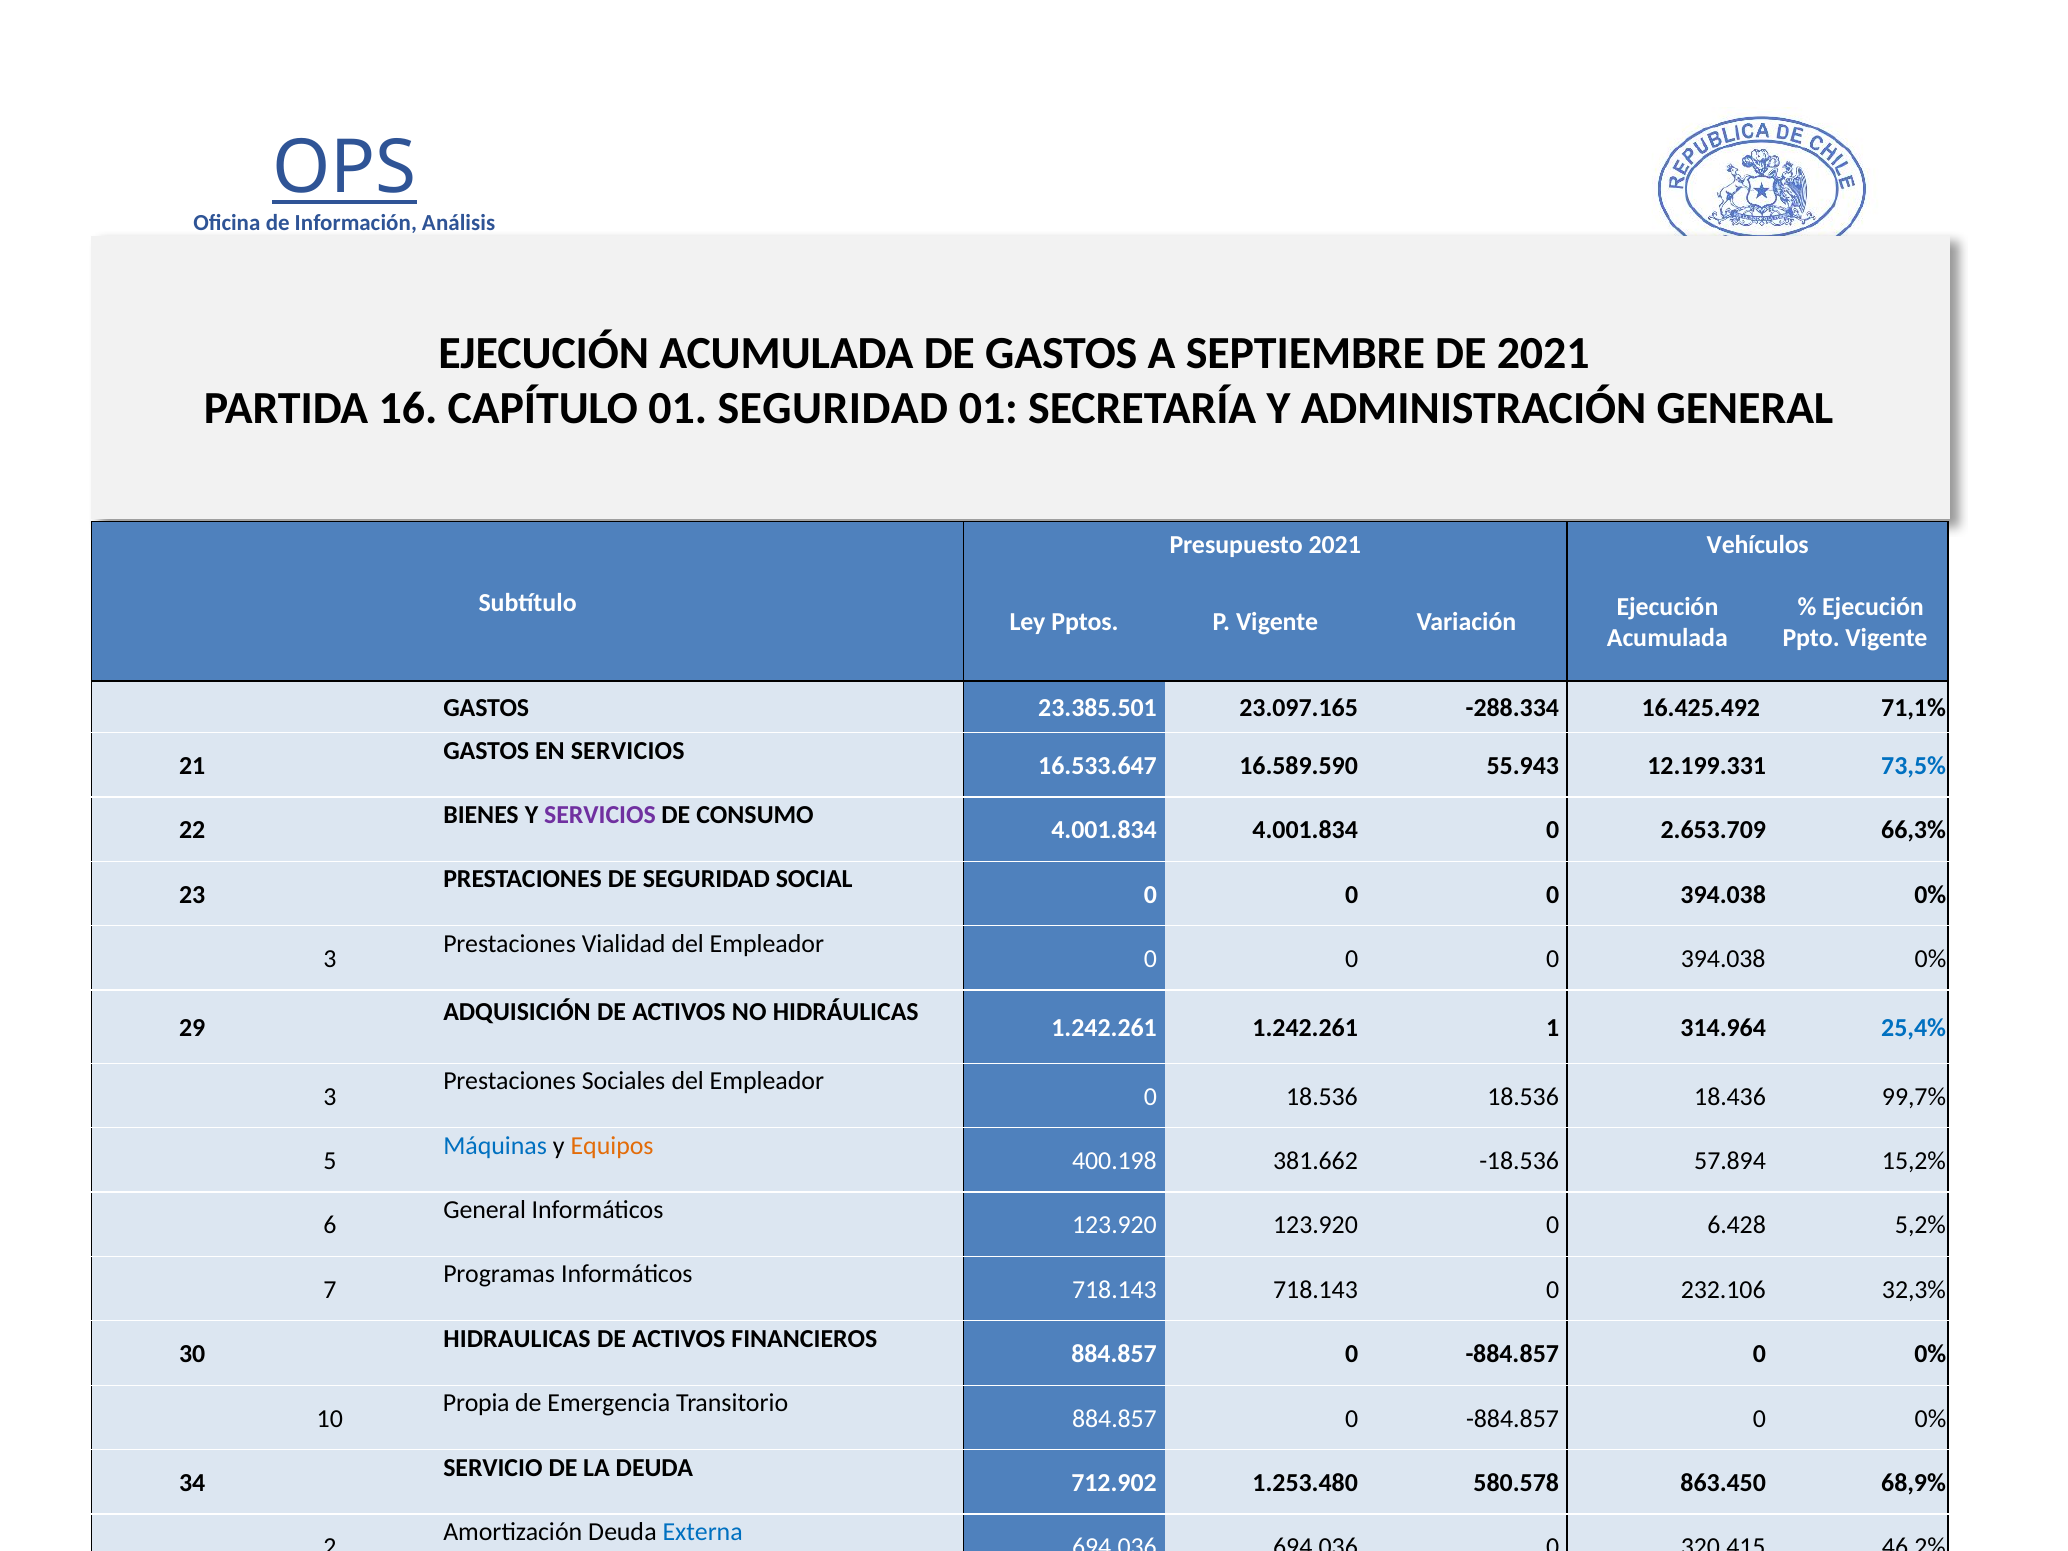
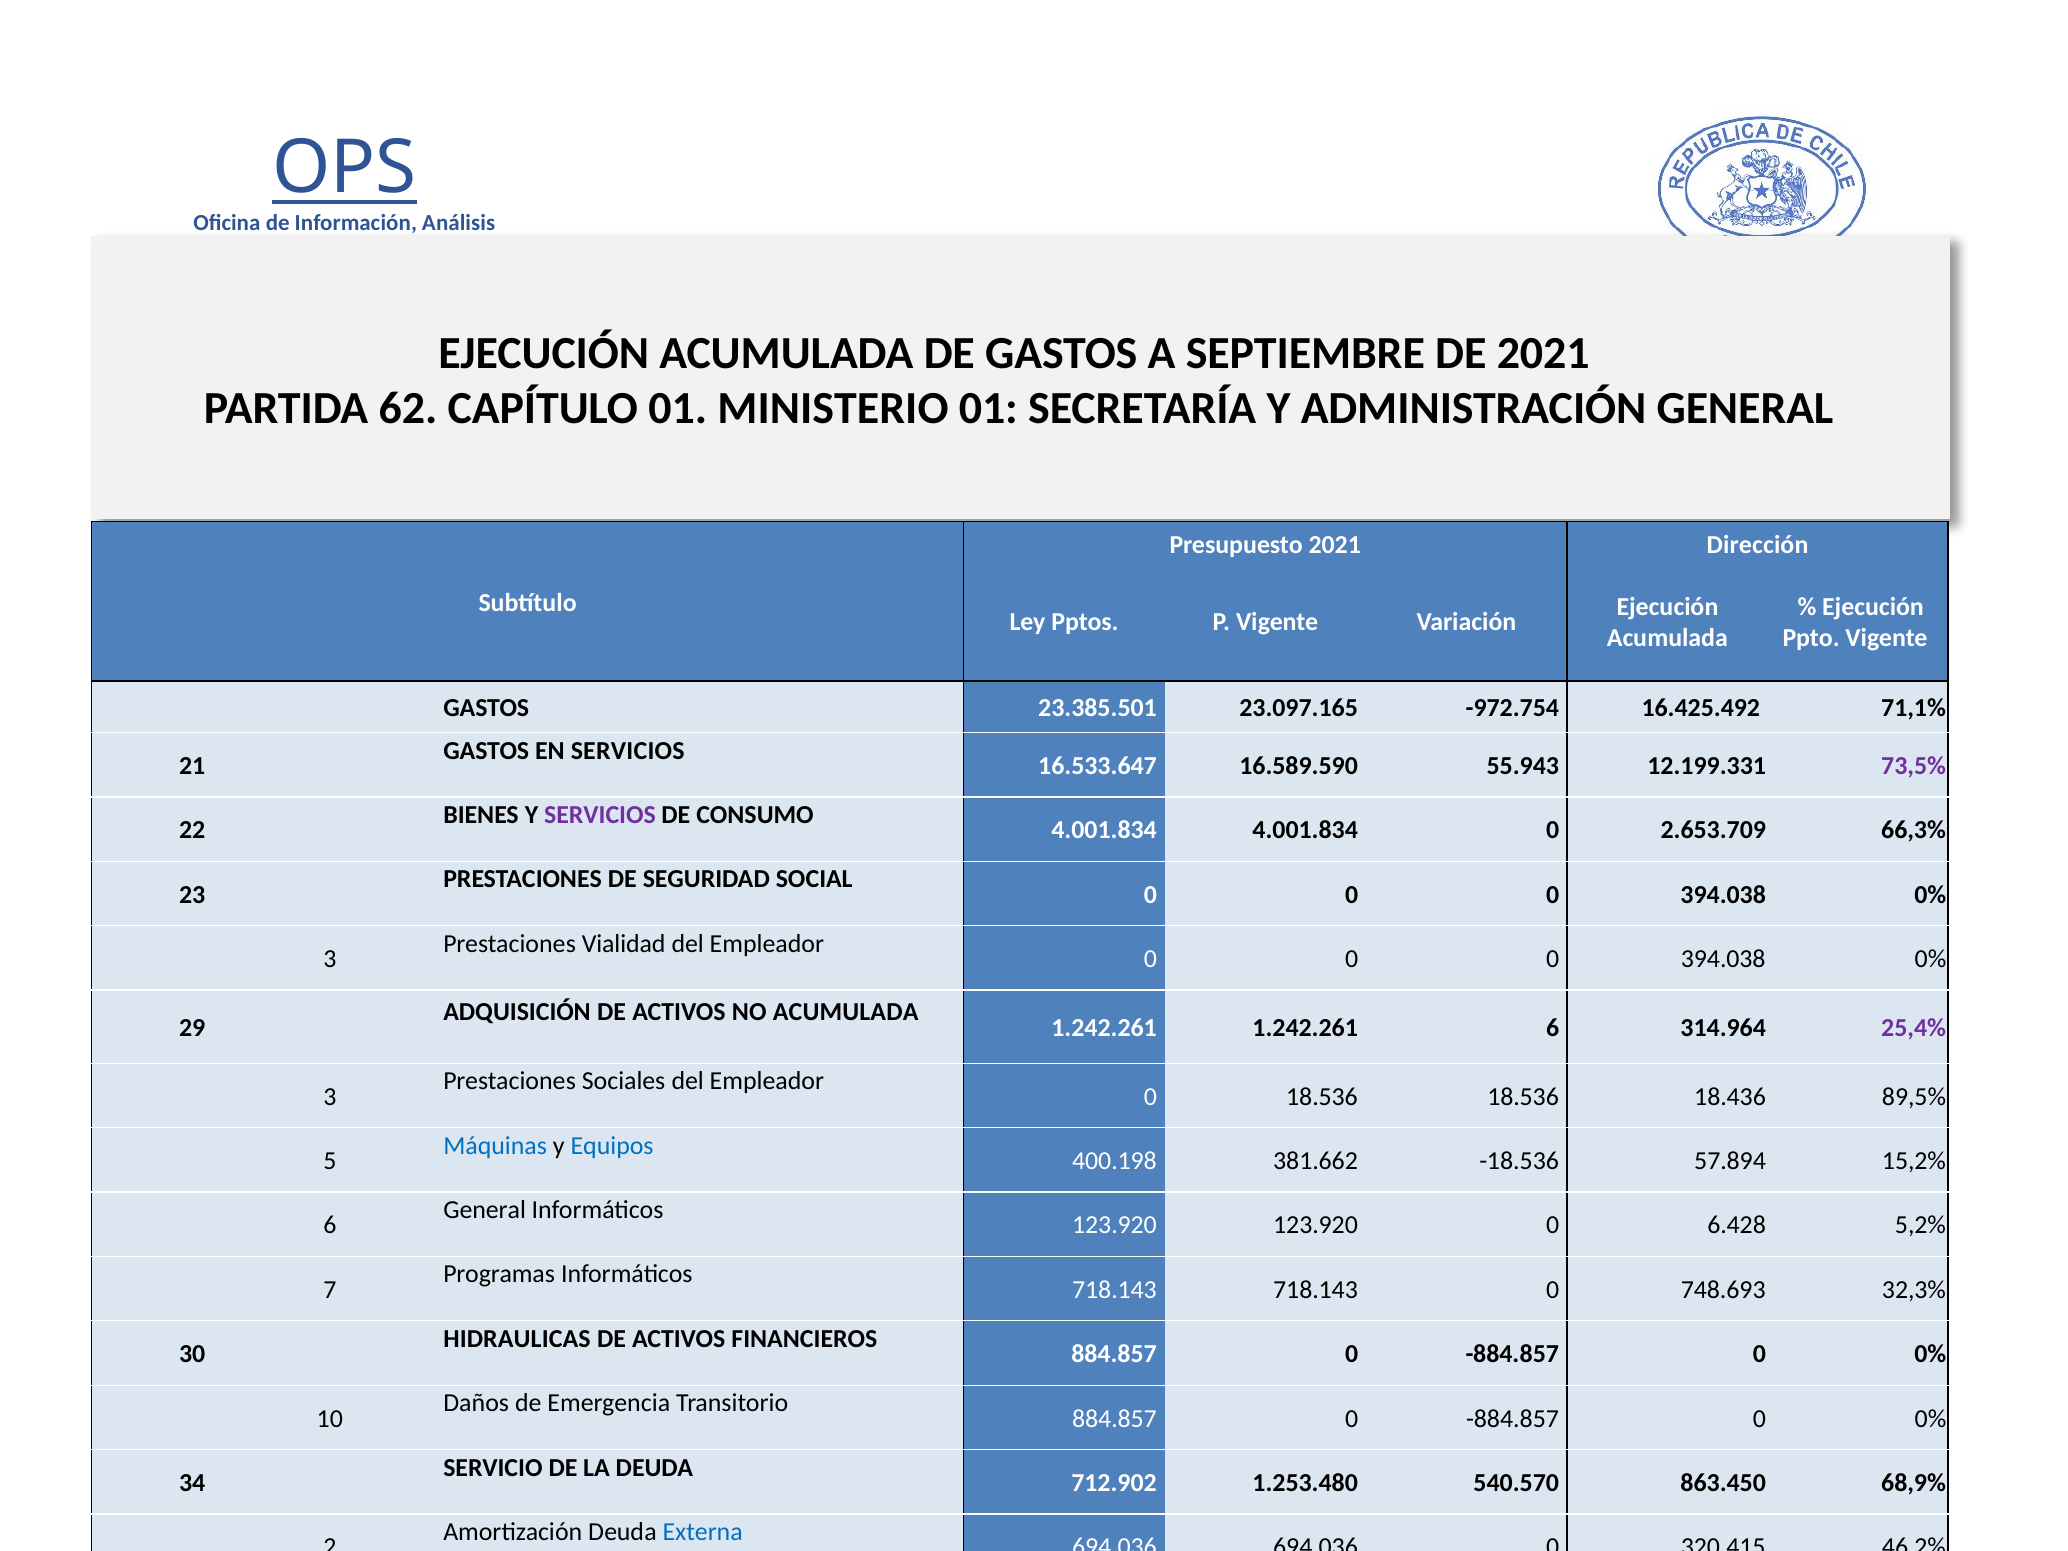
16: 16 -> 62
01 SEGURIDAD: SEGURIDAD -> MINISTERIO
Vehículos: Vehículos -> Dirección
-288.334: -288.334 -> -972.754
73,5% colour: blue -> purple
NO HIDRÁULICAS: HIDRÁULICAS -> ACUMULADA
1.242.261 1: 1 -> 6
25,4% colour: blue -> purple
99,7%: 99,7% -> 89,5%
Equipos colour: orange -> blue
232.106: 232.106 -> 748.693
Propia at (476, 1403): Propia -> Daños
580.578: 580.578 -> 540.570
